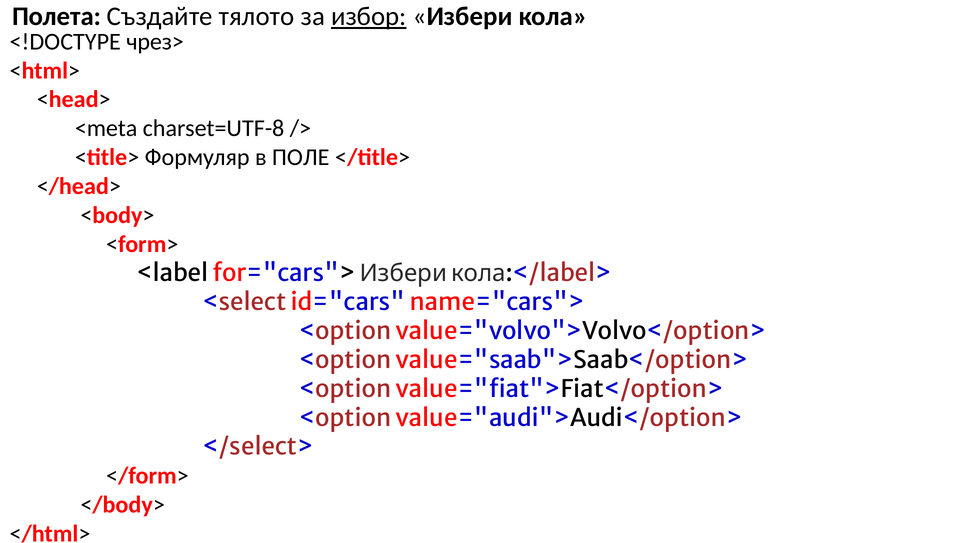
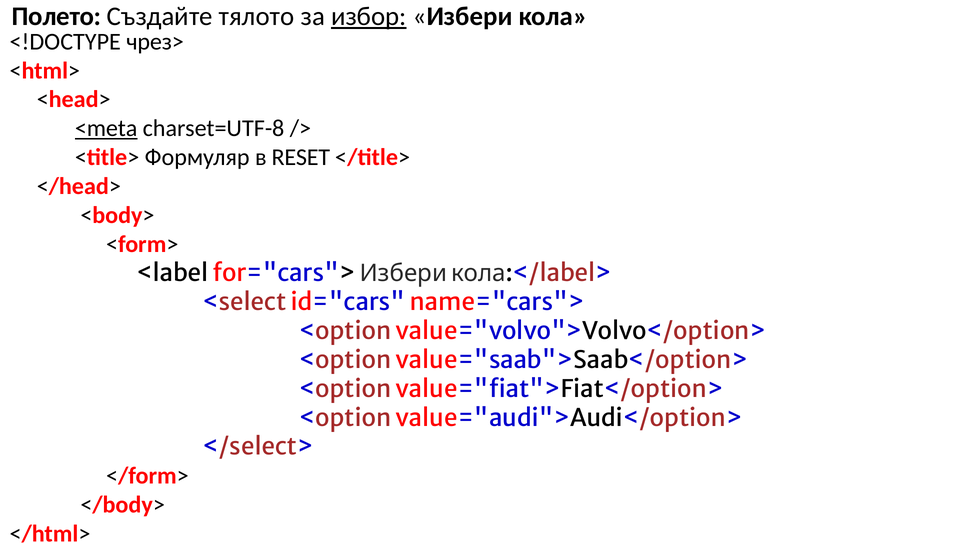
Полета: Полета -> Полето
<meta underline: none -> present
ПОЛЕ: ПОЛЕ -> RESET
